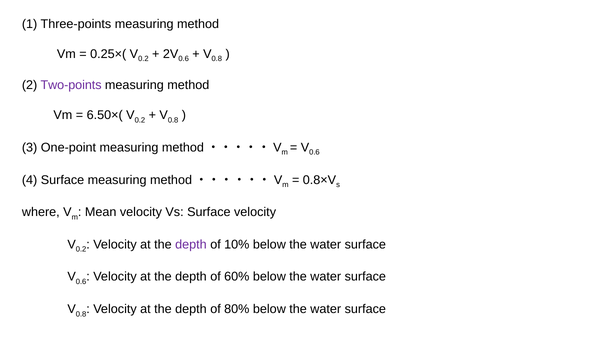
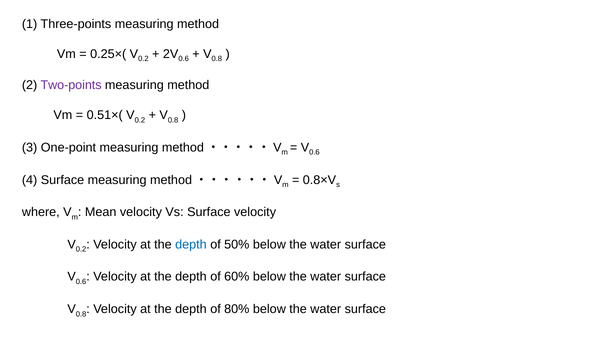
6.50×(: 6.50×( -> 0.51×(
depth at (191, 244) colour: purple -> blue
10%: 10% -> 50%
